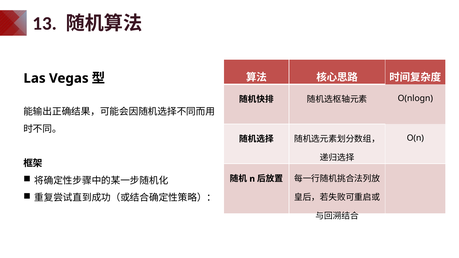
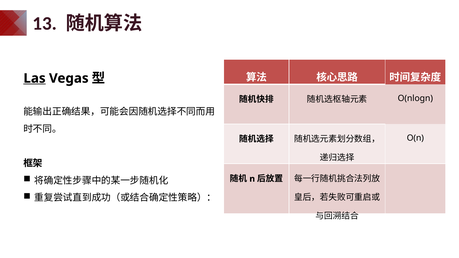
Las underline: none -> present
